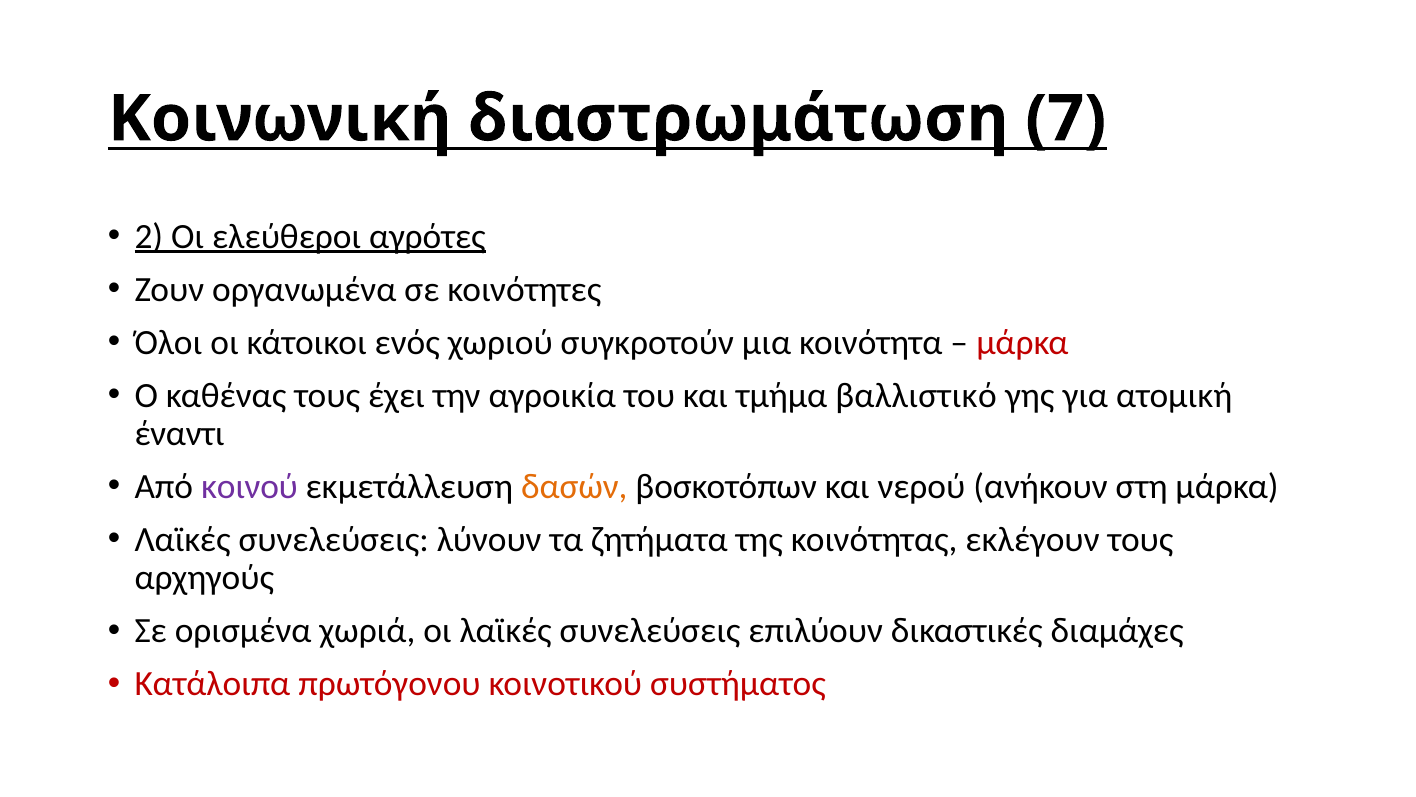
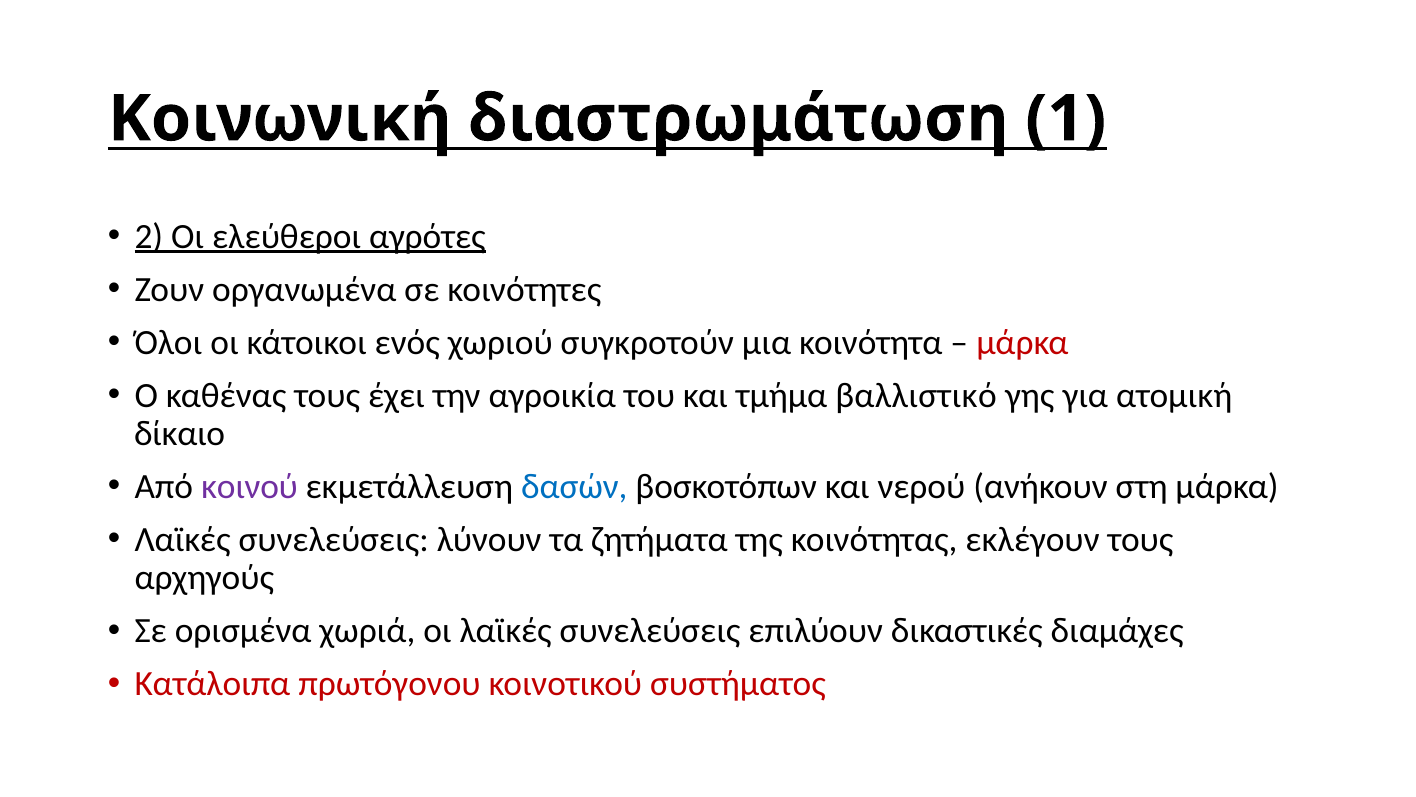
7: 7 -> 1
έναντι: έναντι -> δίκαιο
δασών colour: orange -> blue
